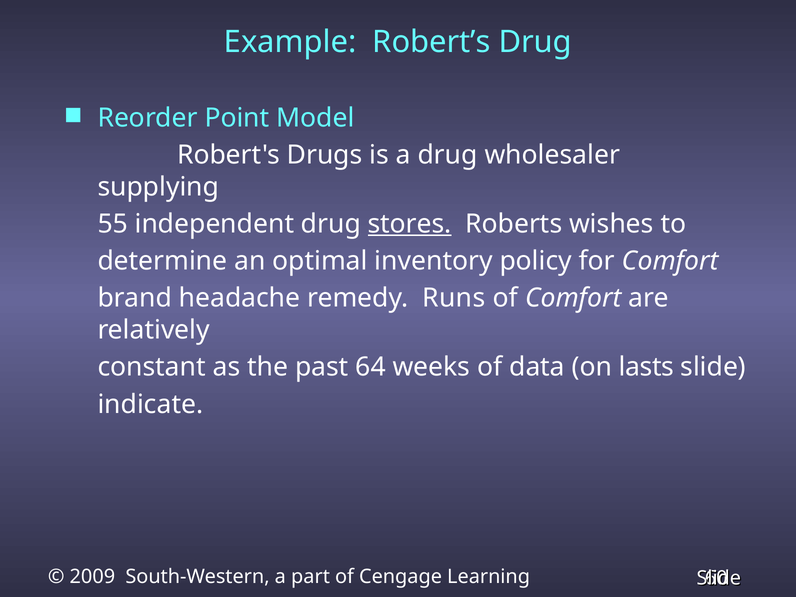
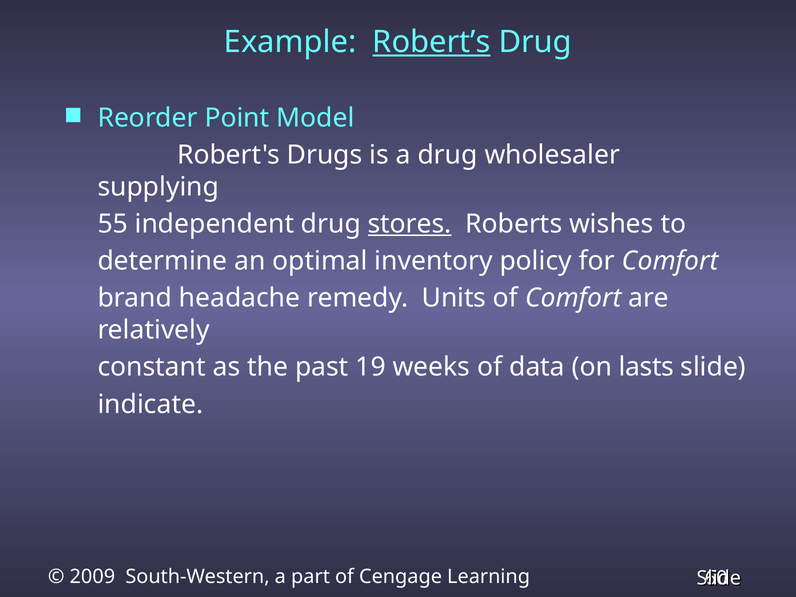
Robert’s underline: none -> present
Runs: Runs -> Units
64: 64 -> 19
